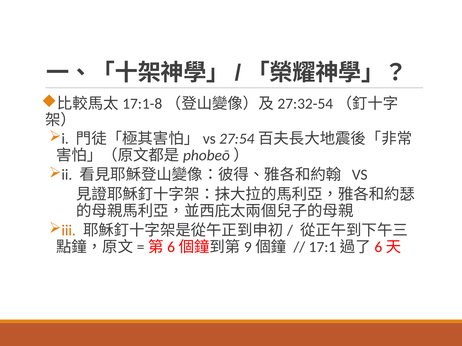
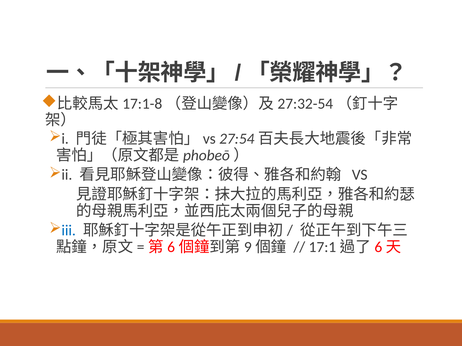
iii colour: orange -> blue
